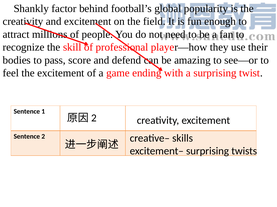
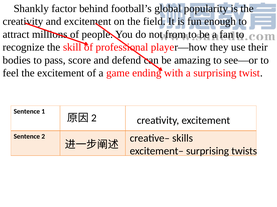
need: need -> from
